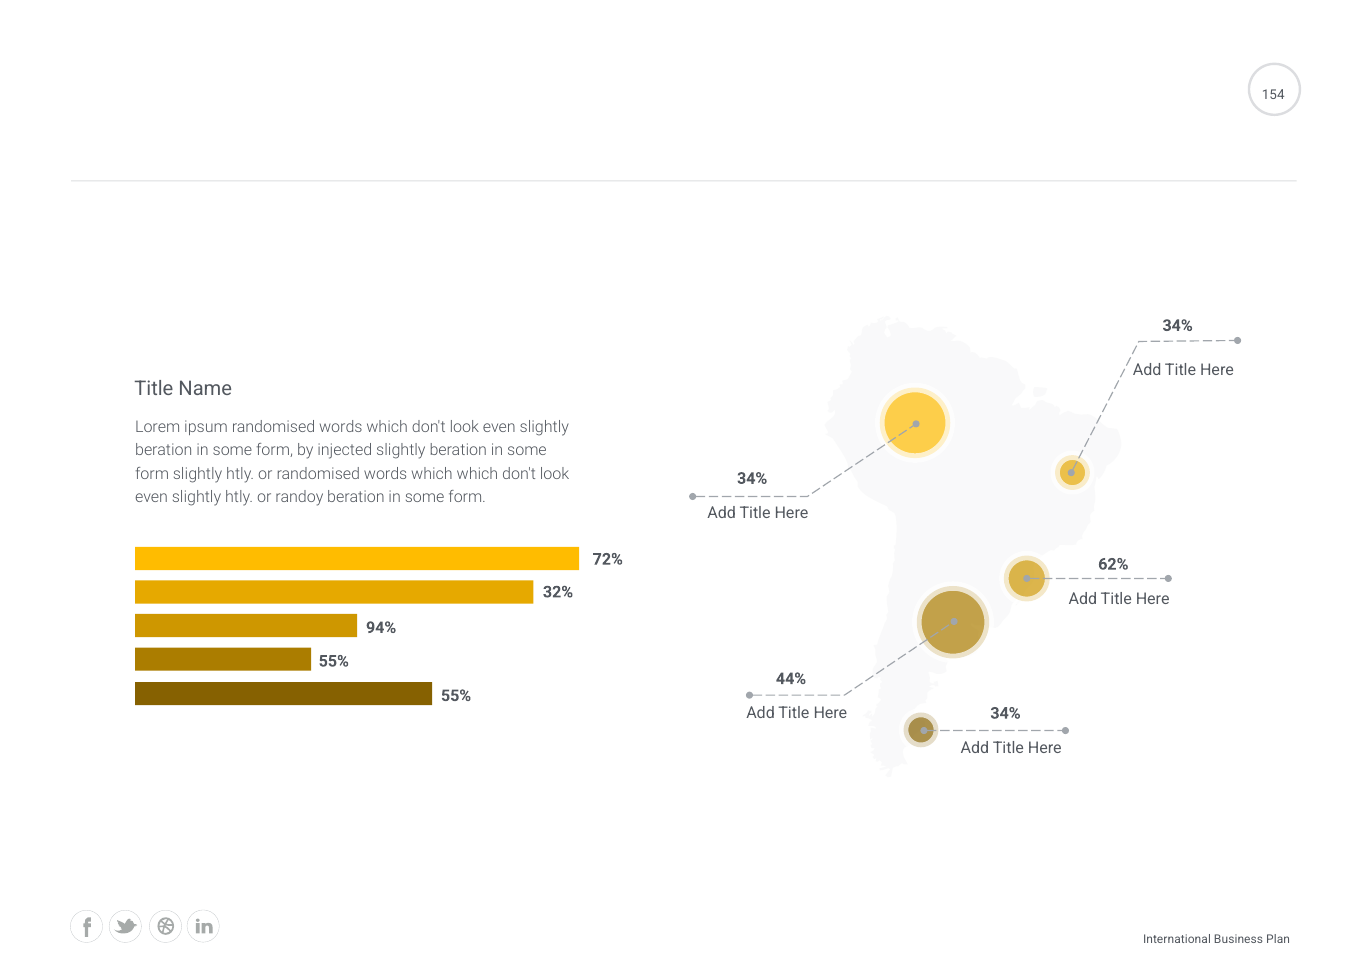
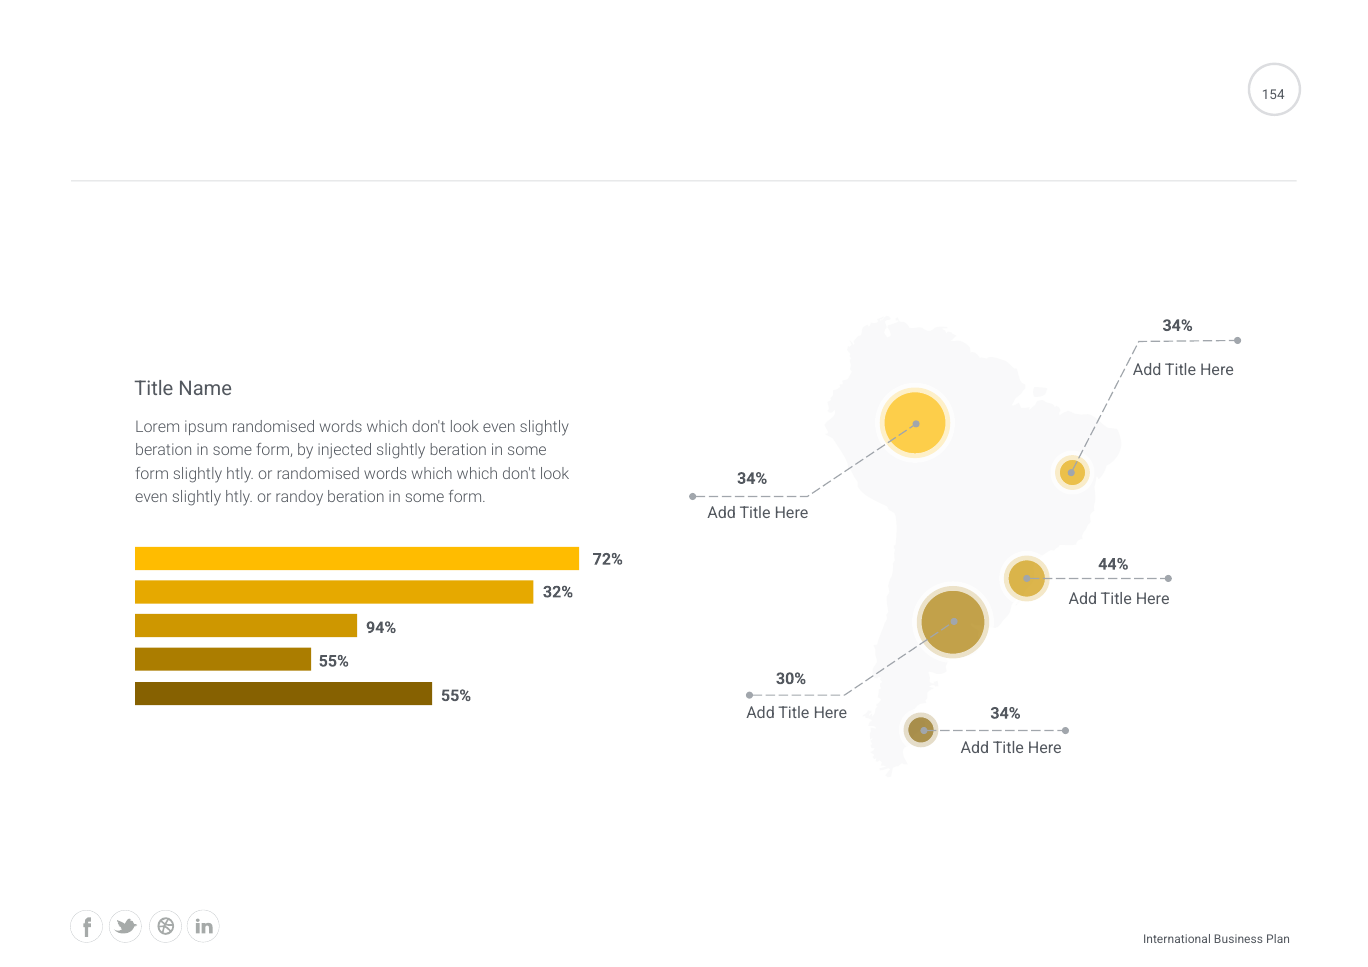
62%: 62% -> 44%
44%: 44% -> 30%
